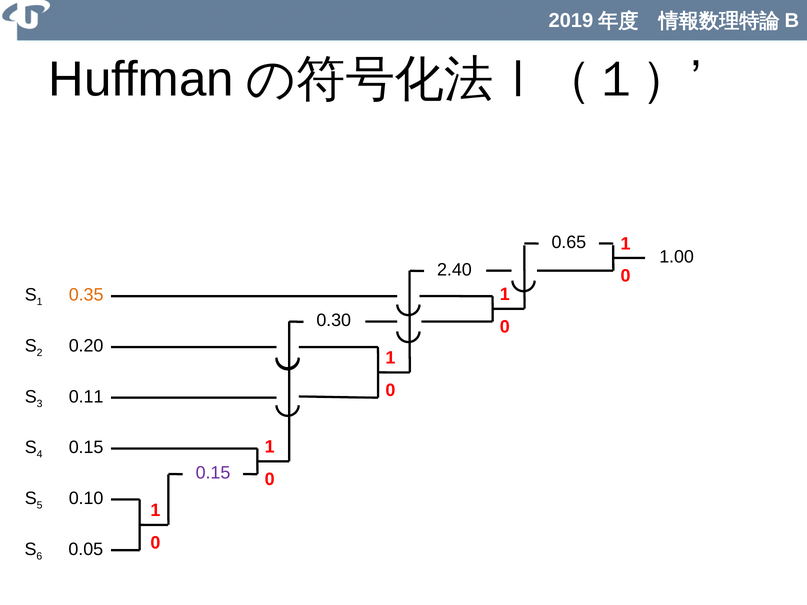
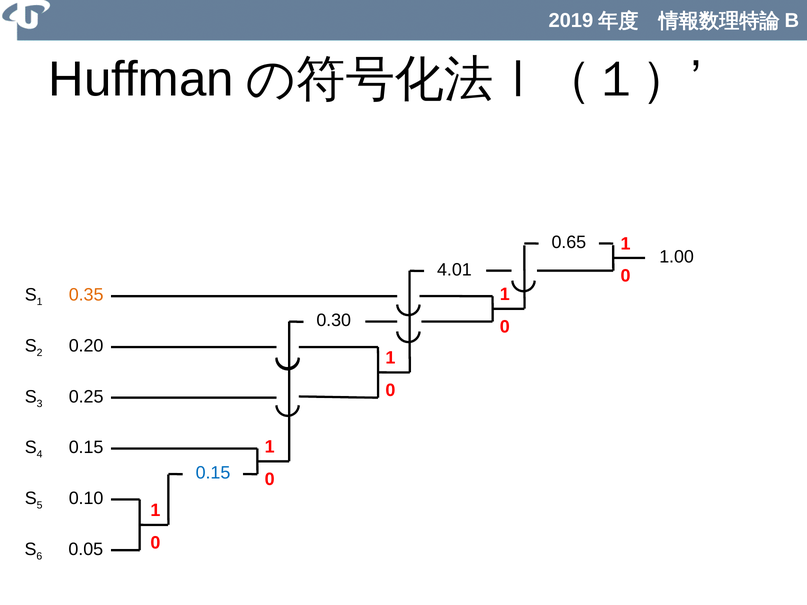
2.40: 2.40 -> 4.01
0.11: 0.11 -> 0.25
0.15 at (213, 473) colour: purple -> blue
